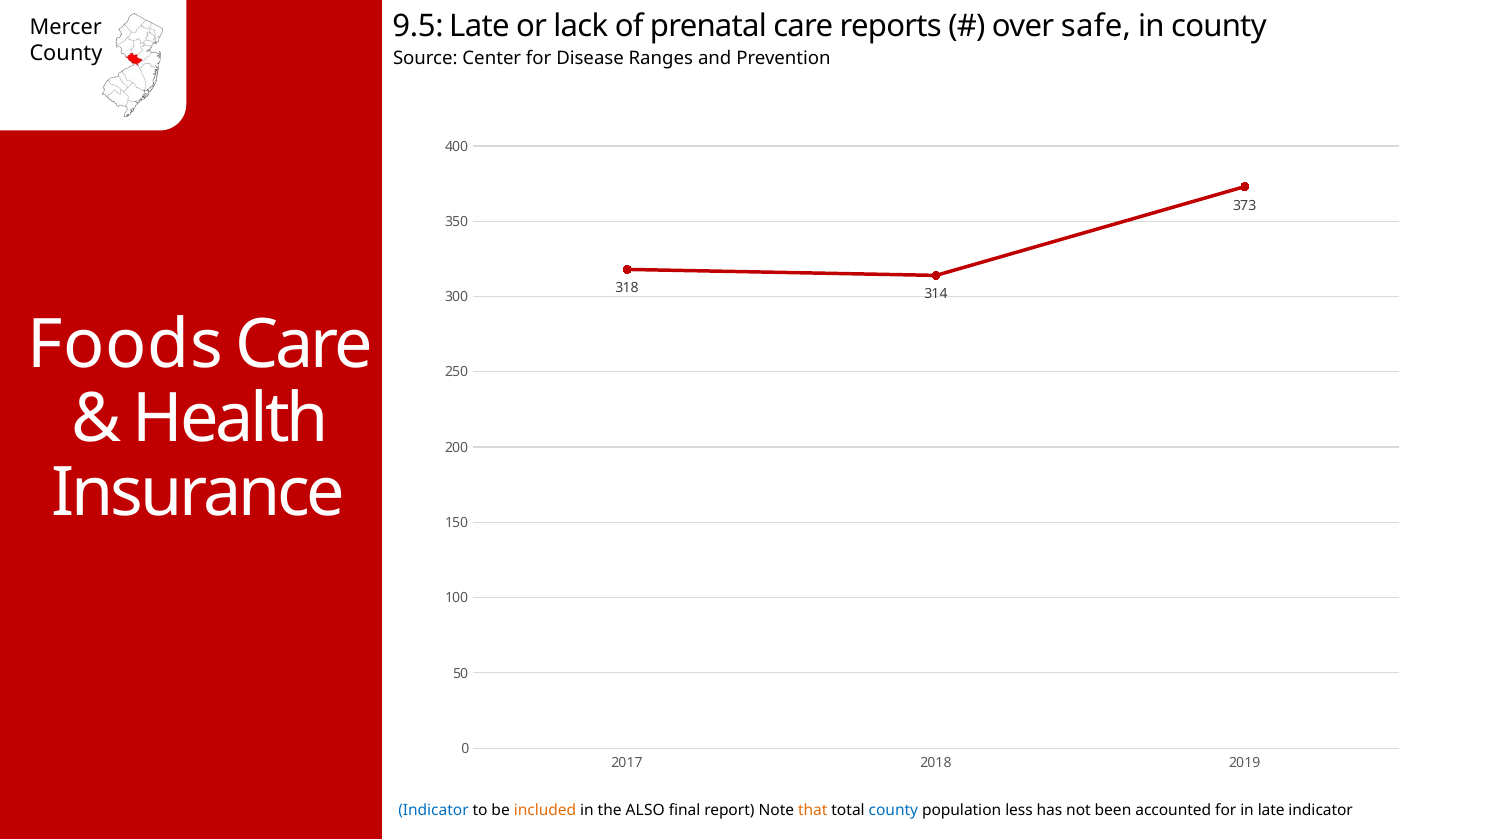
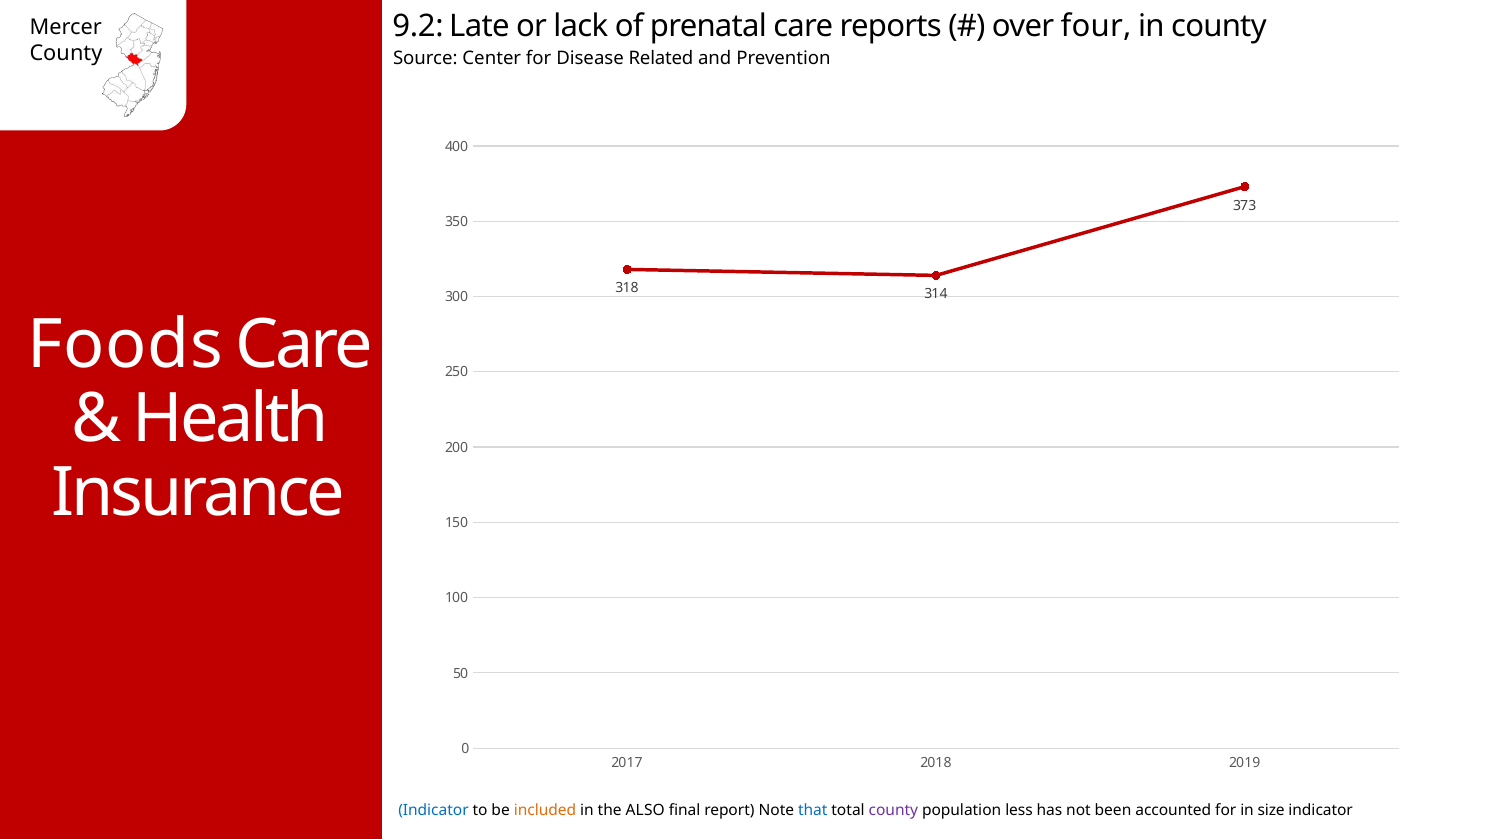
9.5: 9.5 -> 9.2
safe: safe -> four
Ranges: Ranges -> Related
that colour: orange -> blue
county at (893, 810) colour: blue -> purple
in late: late -> size
